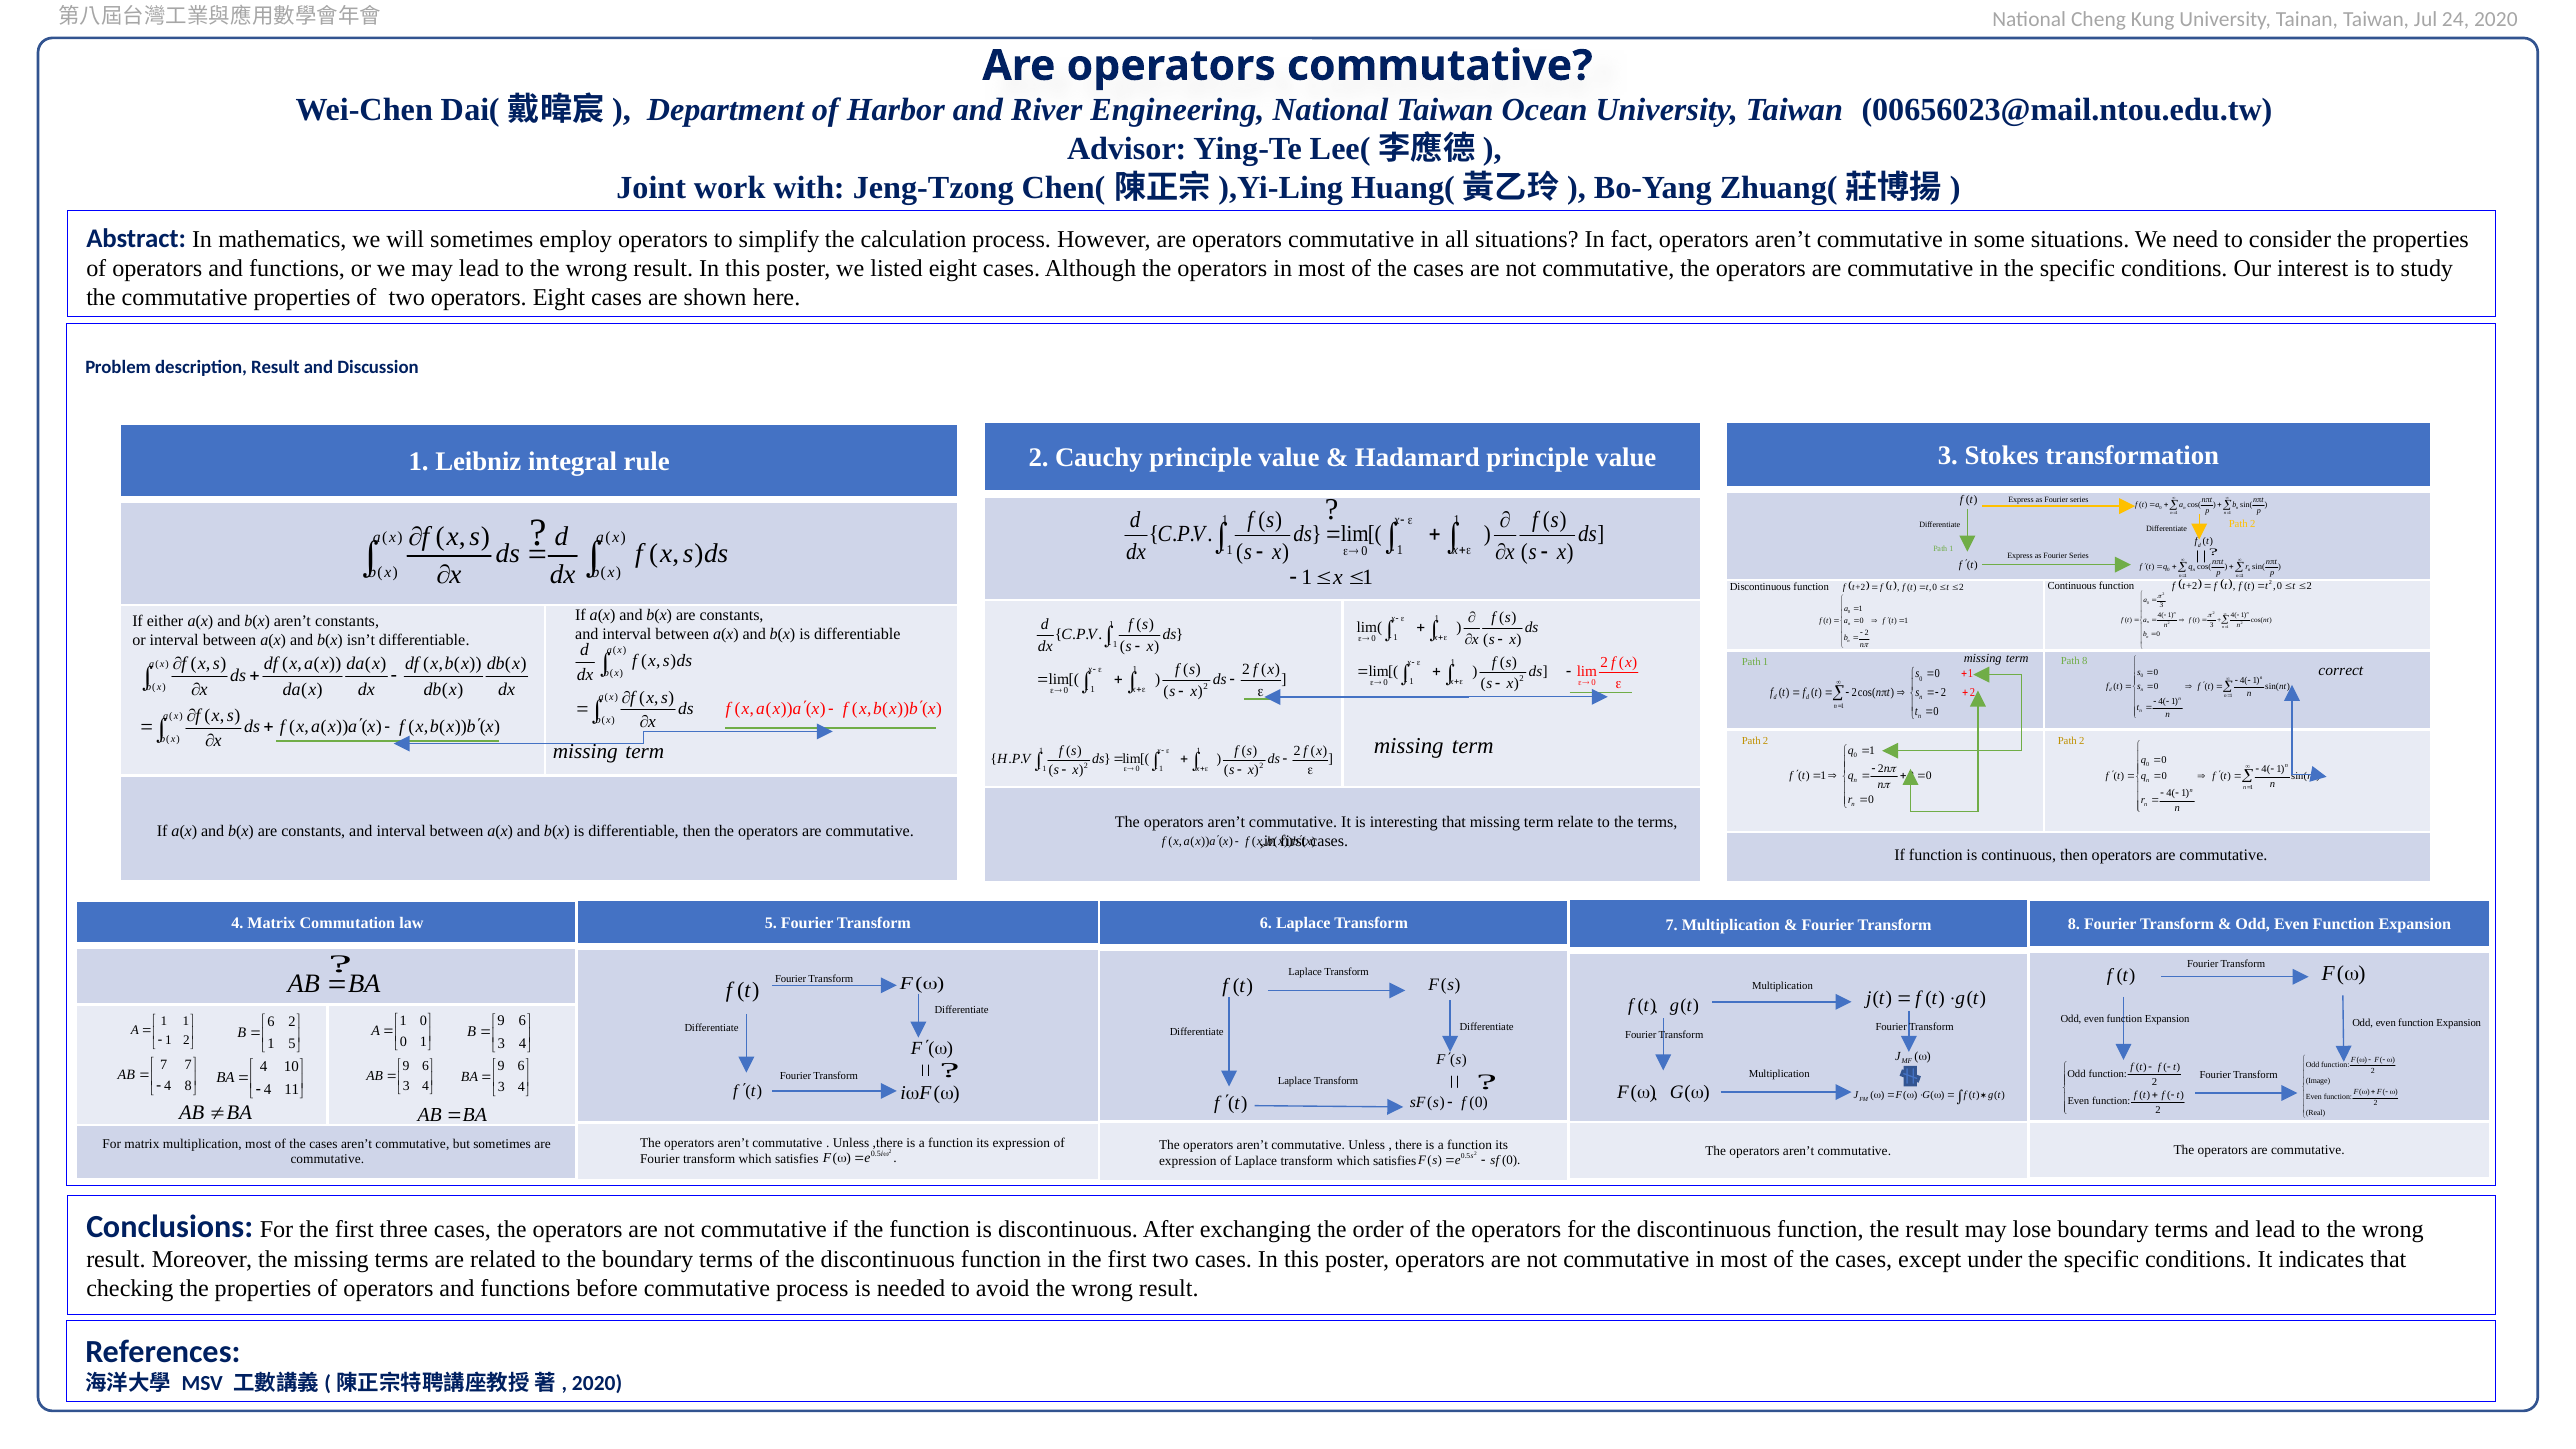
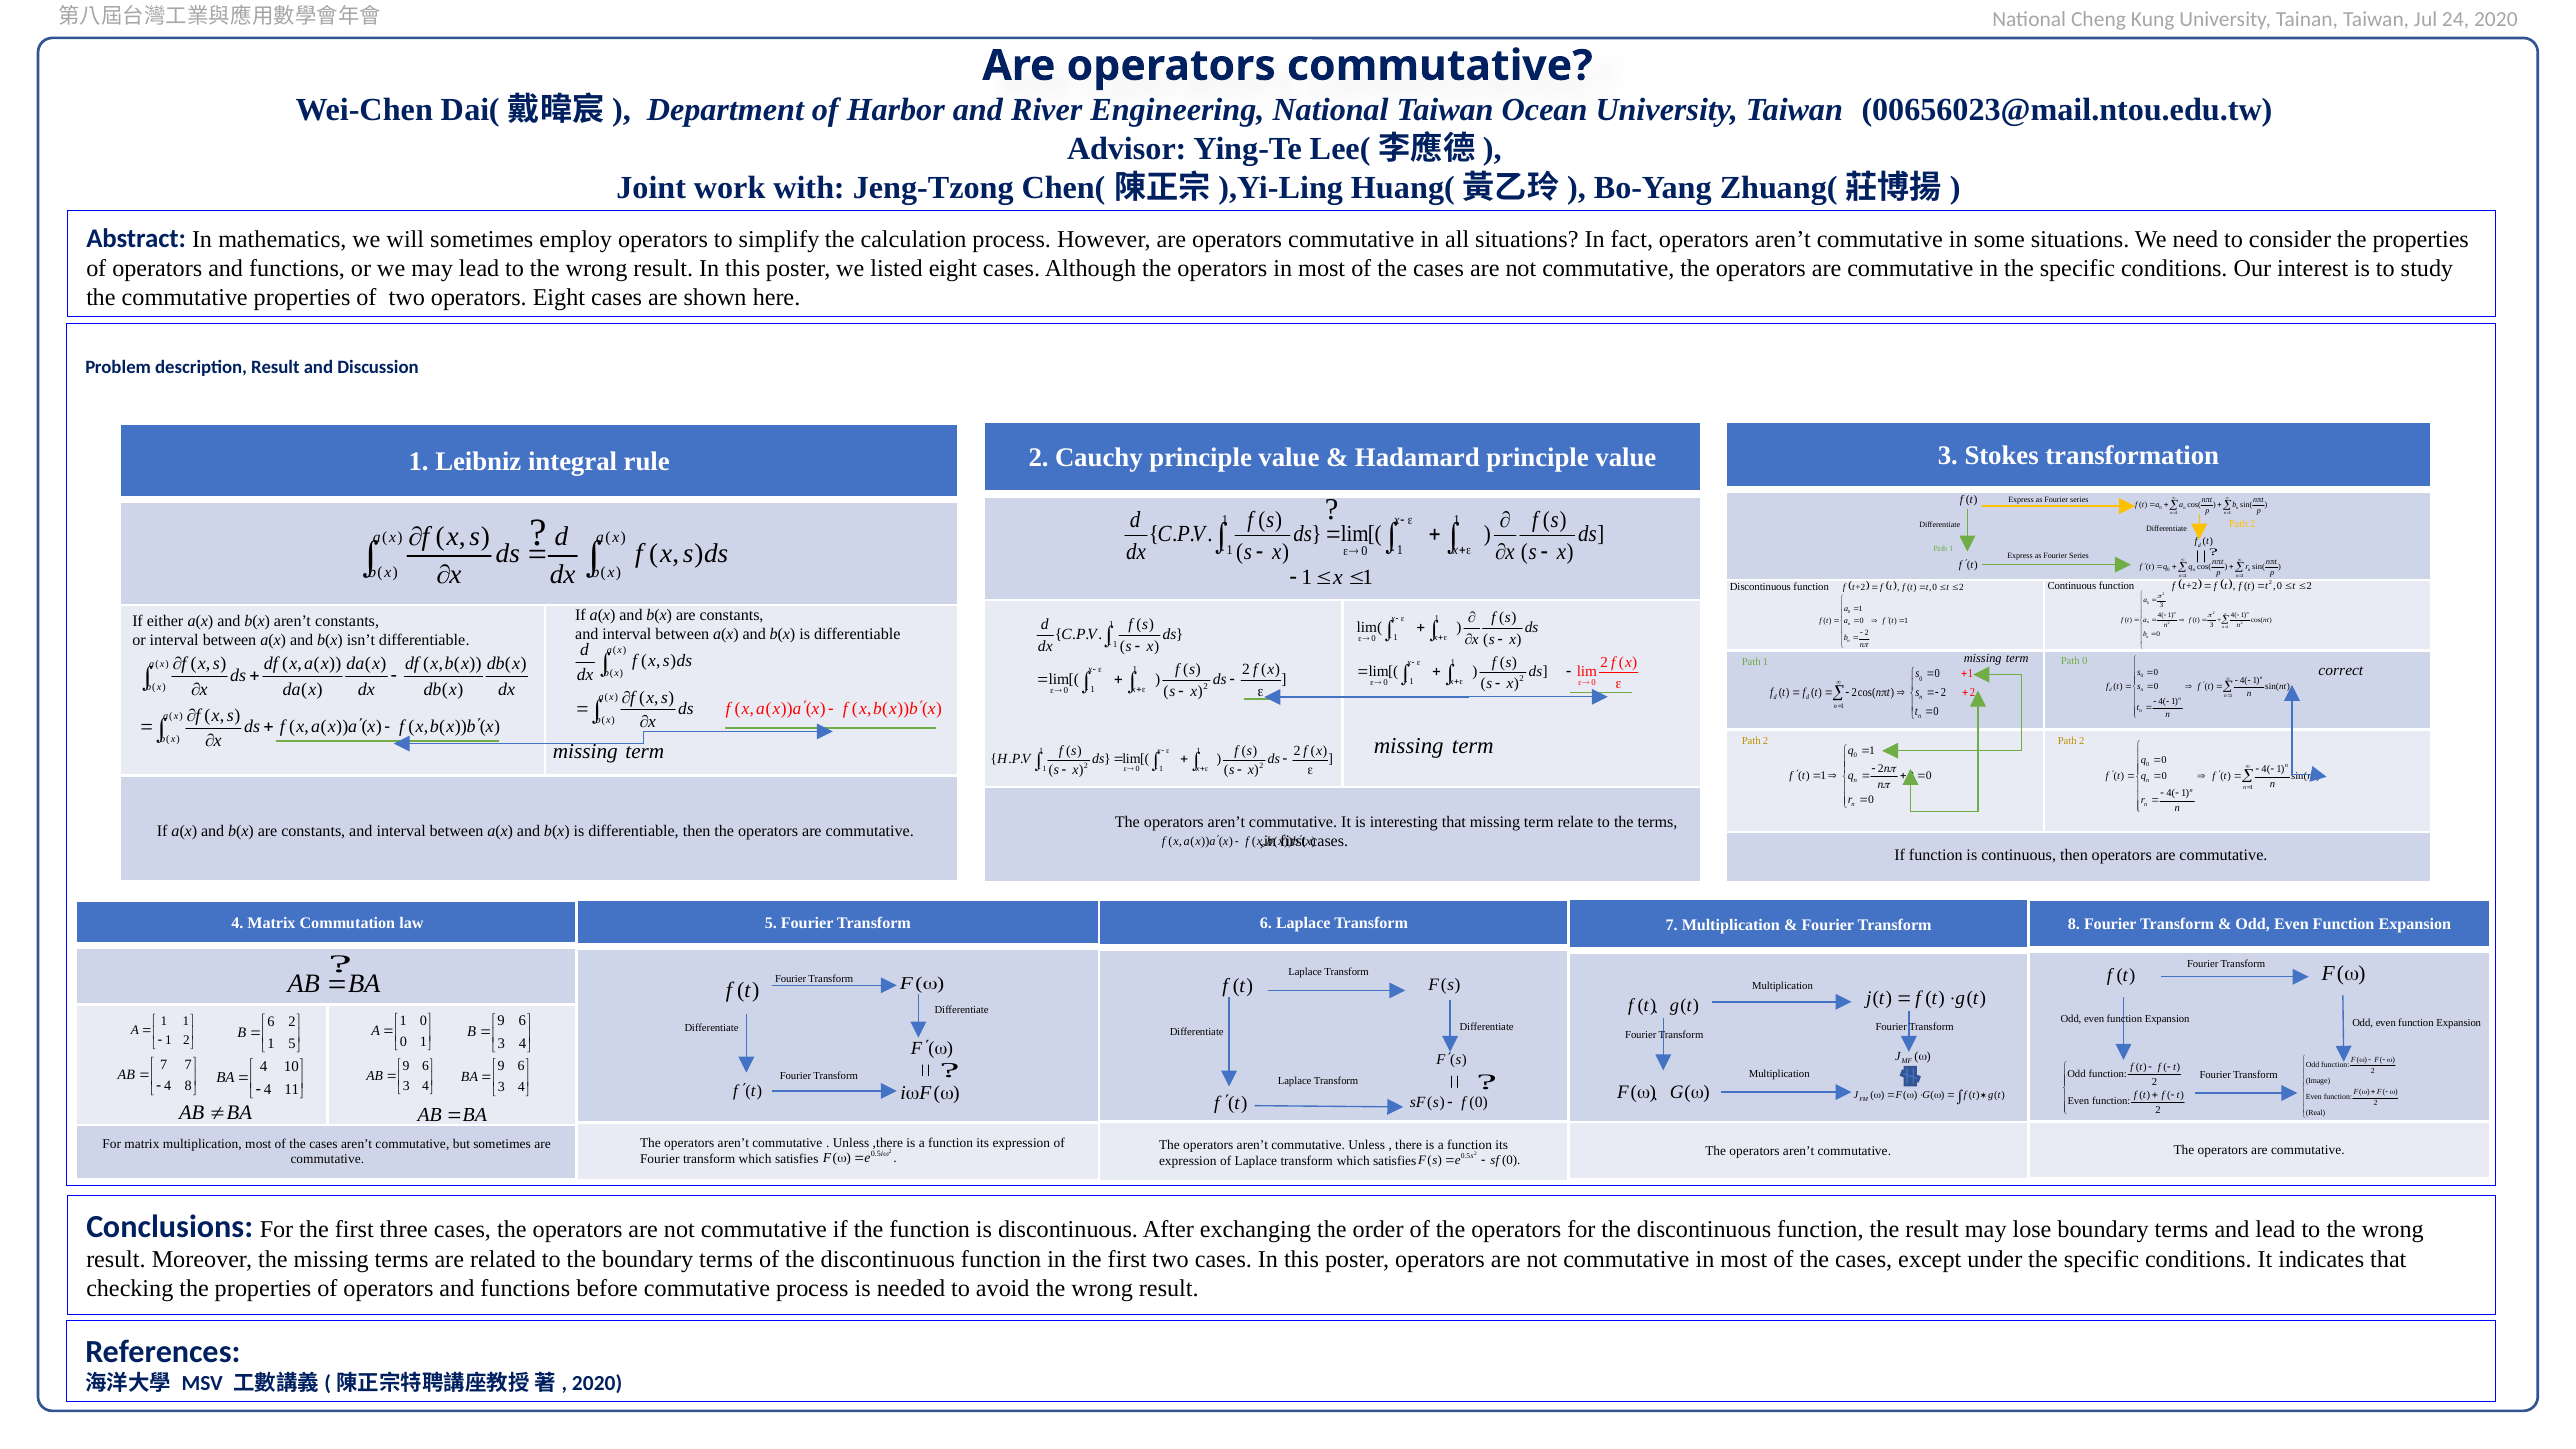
Path 8: 8 -> 0
